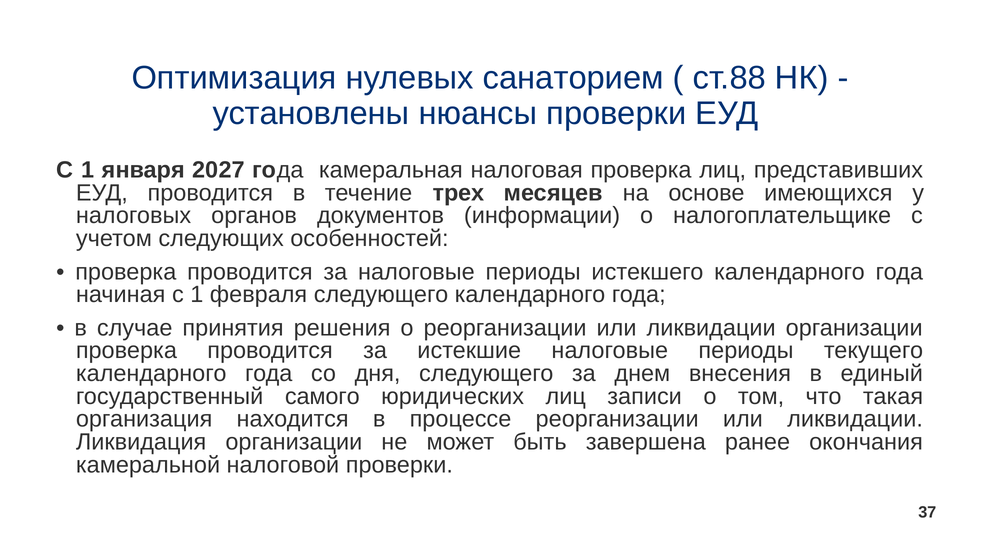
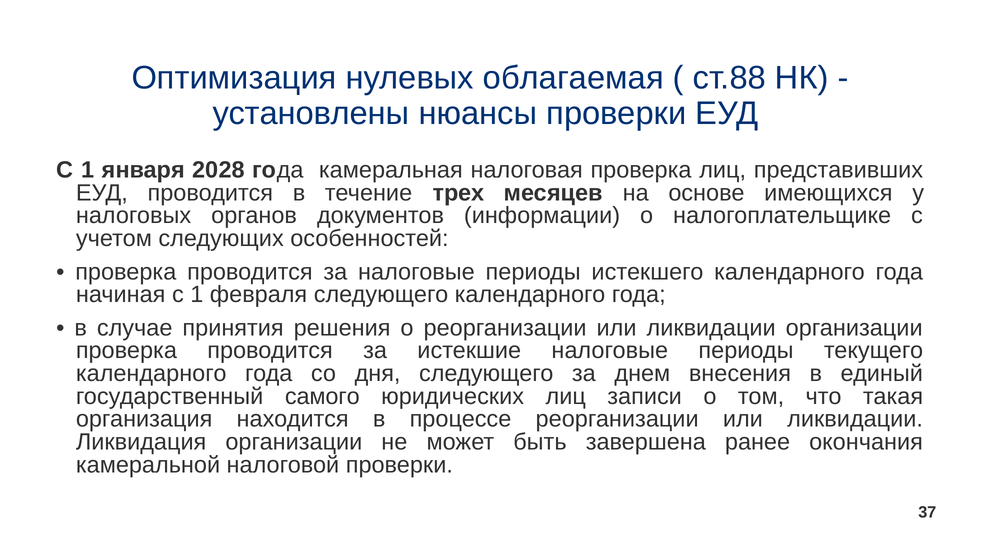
санаторием: санаторием -> облагаемая
2027: 2027 -> 2028
